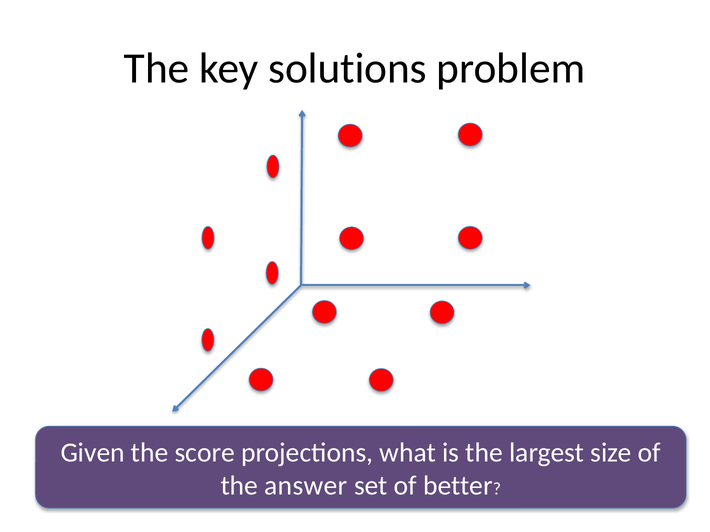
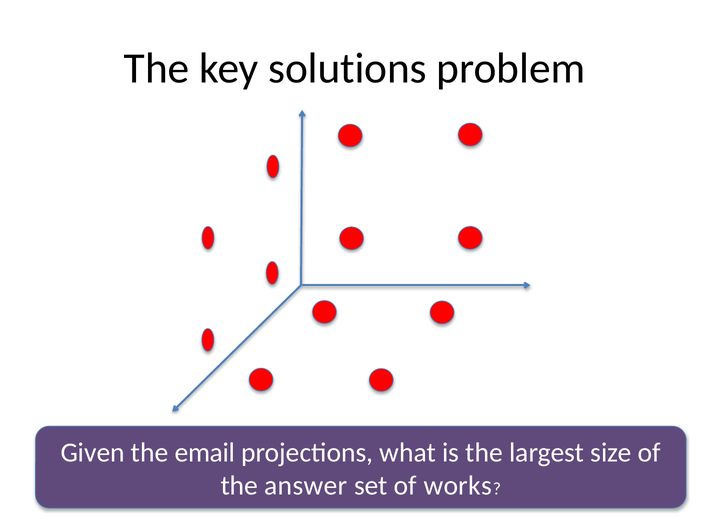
score: score -> email
better: better -> works
